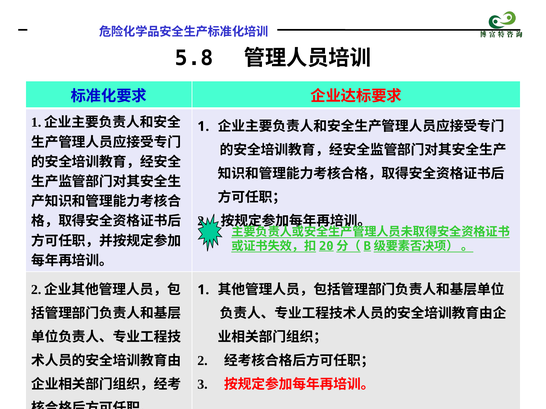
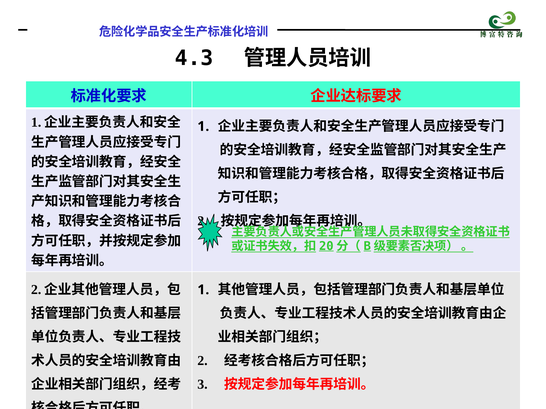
5.8: 5.8 -> 4.3
